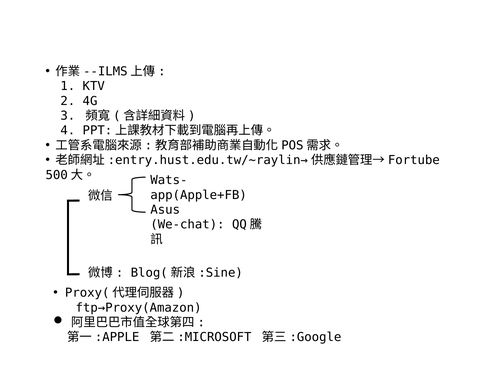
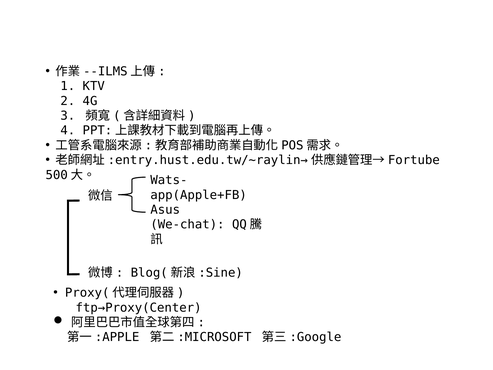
ftp→Proxy(Amazon: ftp→Proxy(Amazon -> ftp→Proxy(Center
